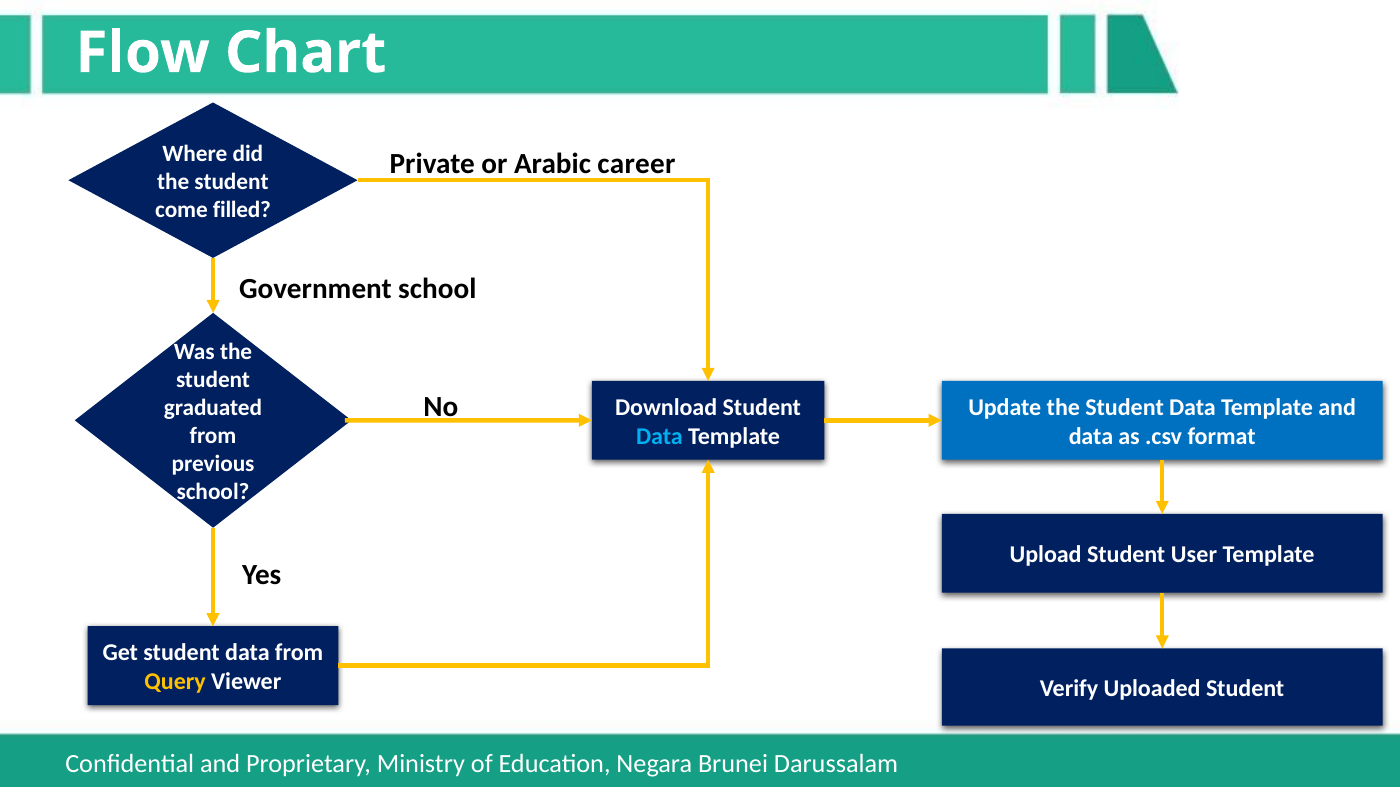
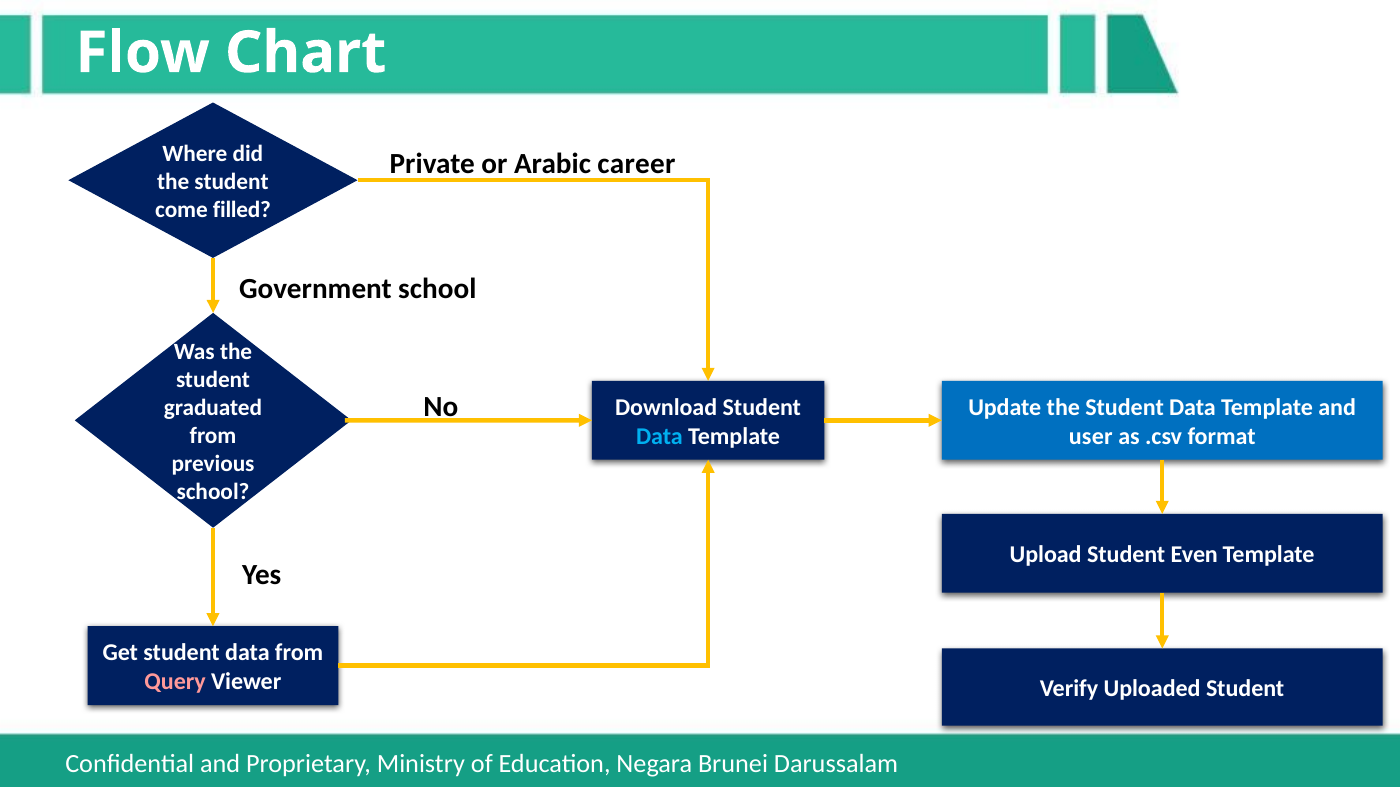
data at (1091, 437): data -> user
User: User -> Even
Query colour: yellow -> pink
